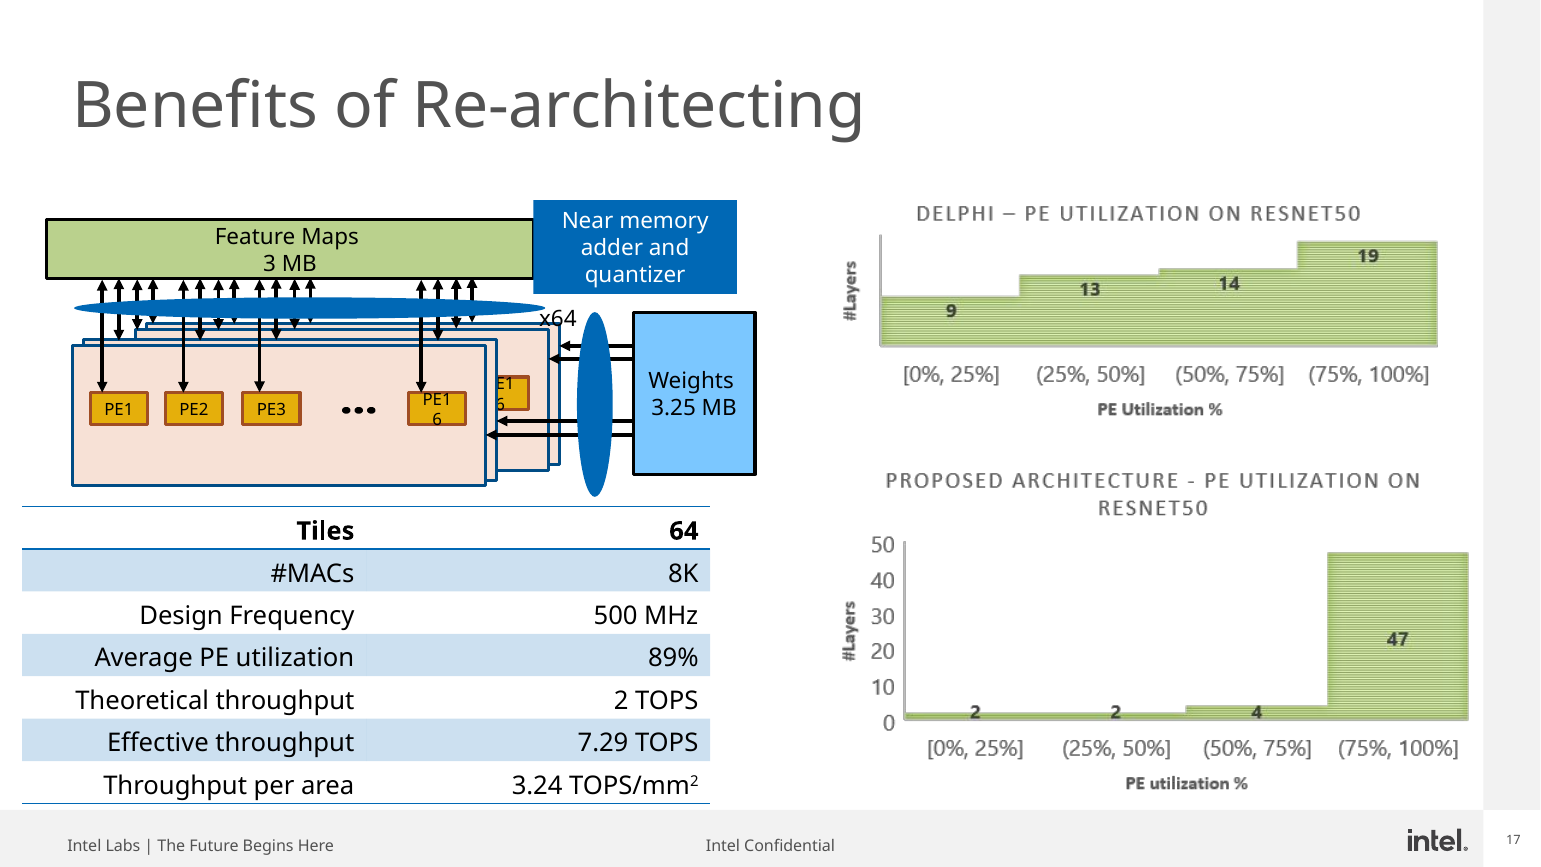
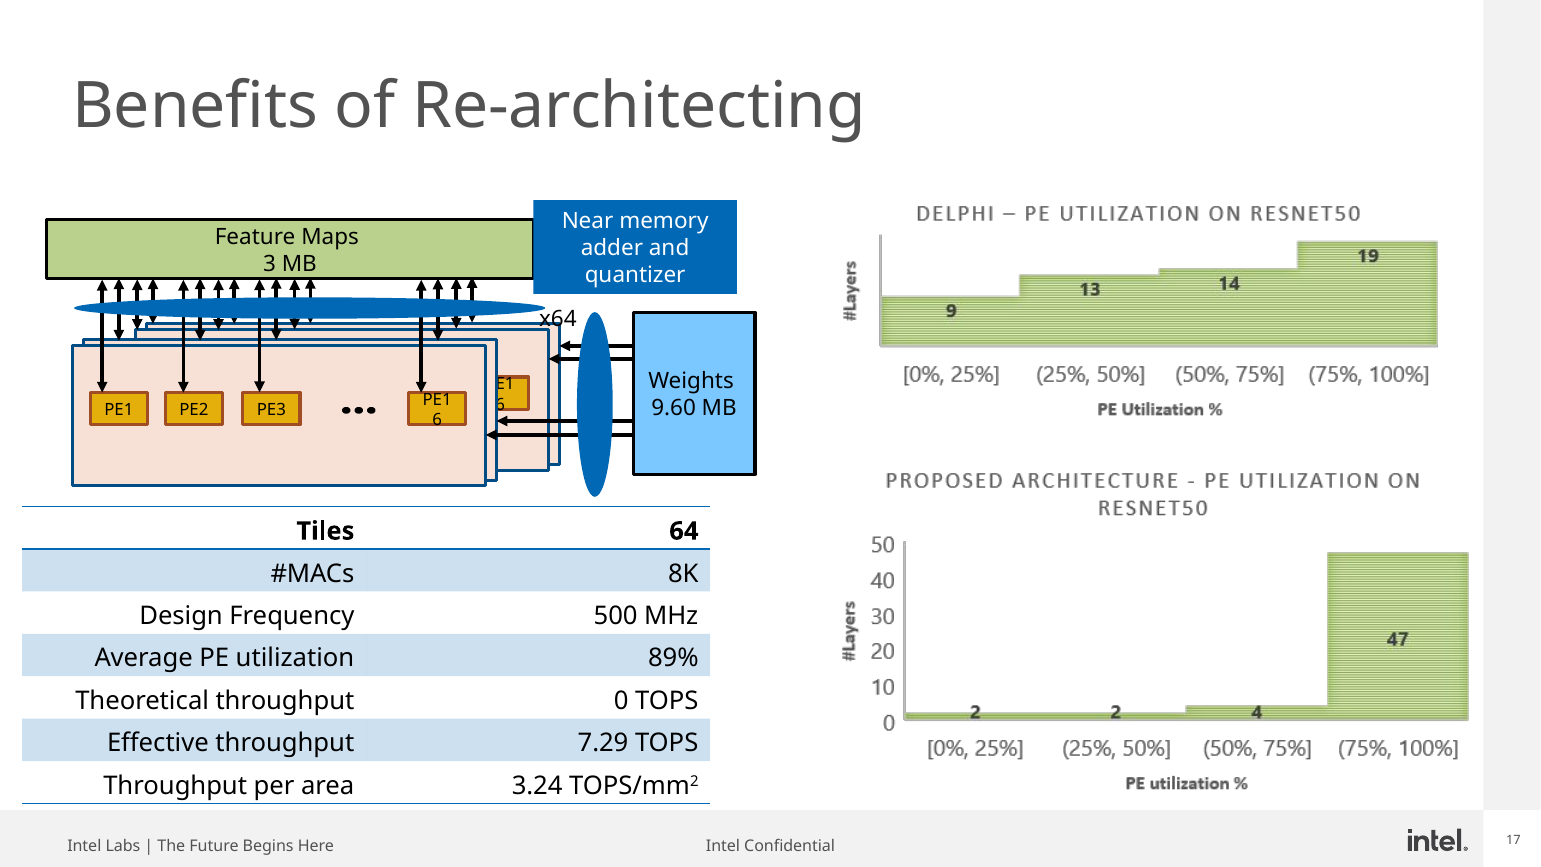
3.25: 3.25 -> 9.60
2: 2 -> 0
